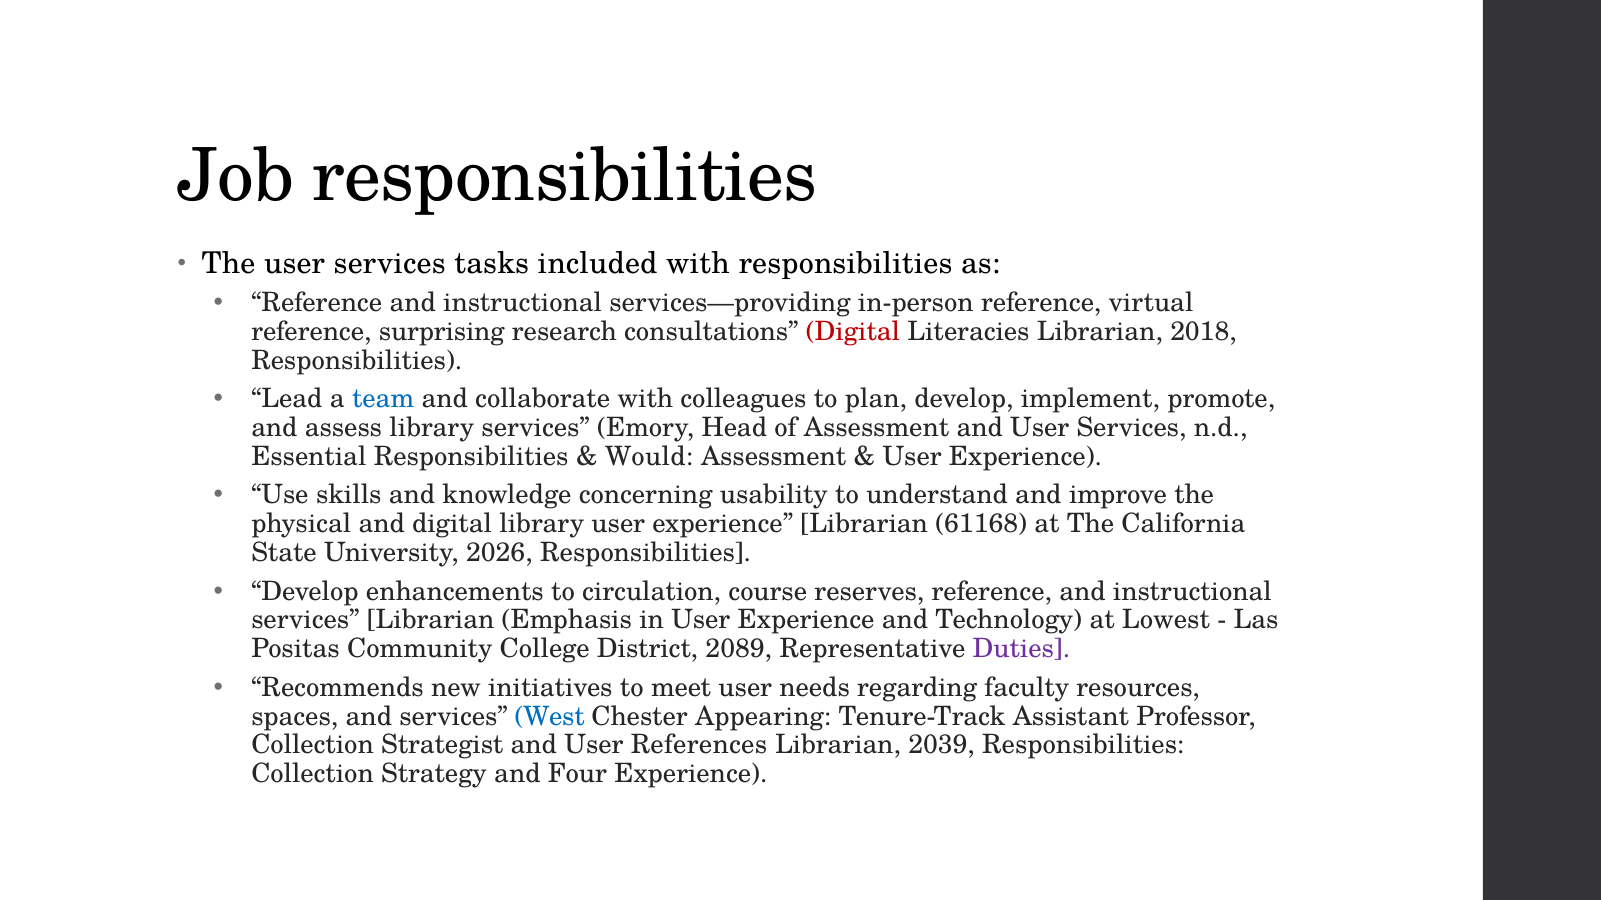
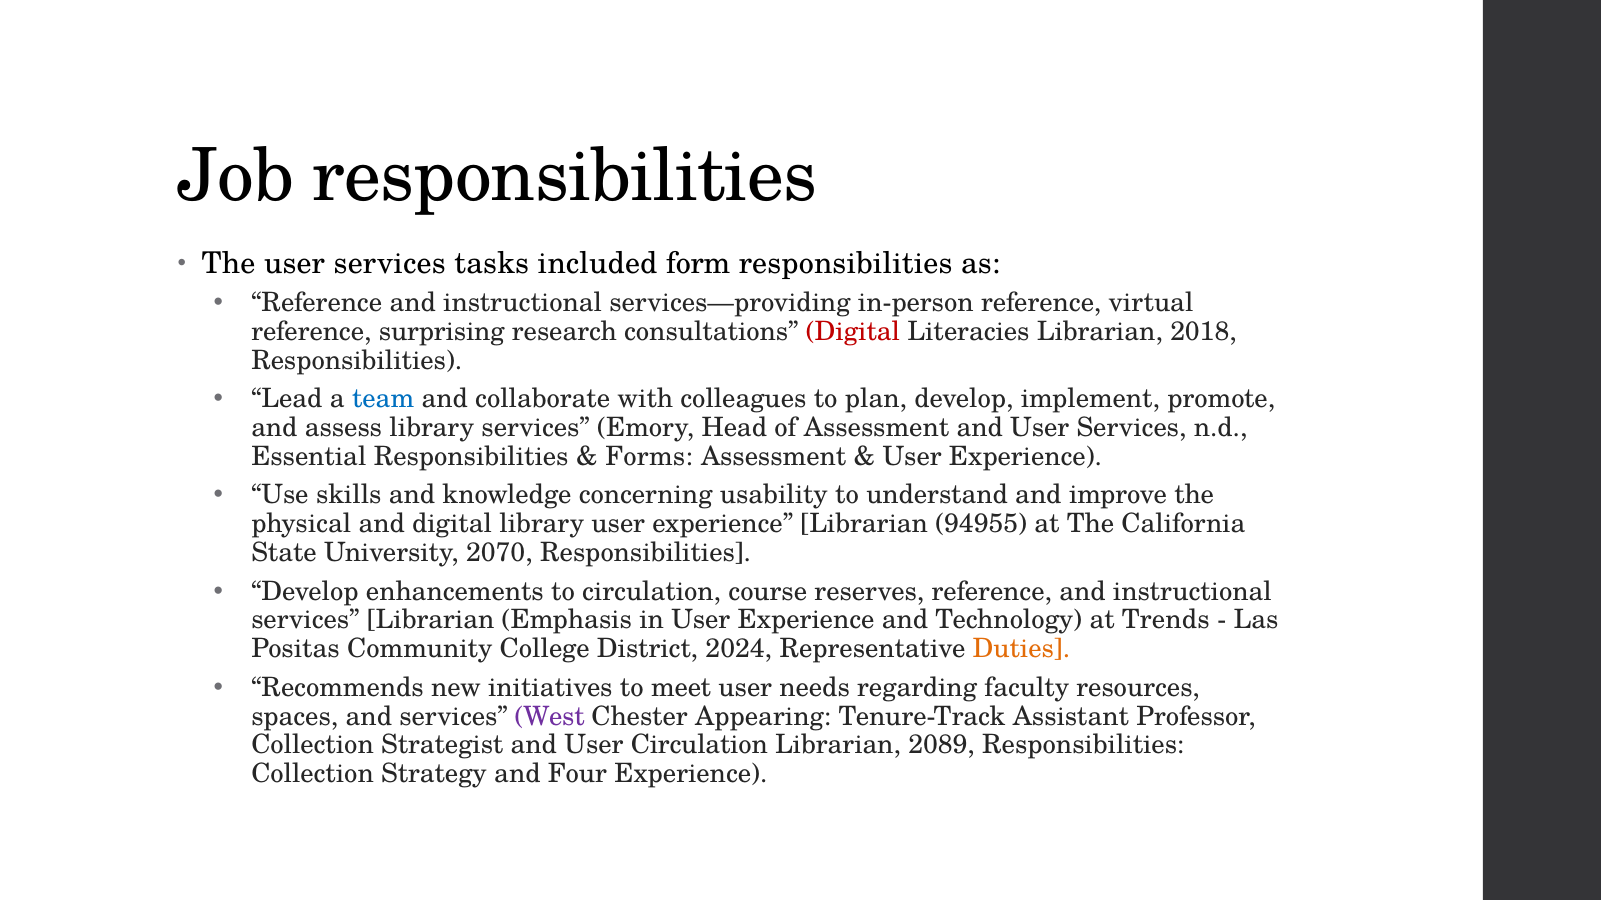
included with: with -> form
Would: Would -> Forms
61168: 61168 -> 94955
2026: 2026 -> 2070
Lowest: Lowest -> Trends
2089: 2089 -> 2024
Duties colour: purple -> orange
West colour: blue -> purple
User References: References -> Circulation
2039: 2039 -> 2089
